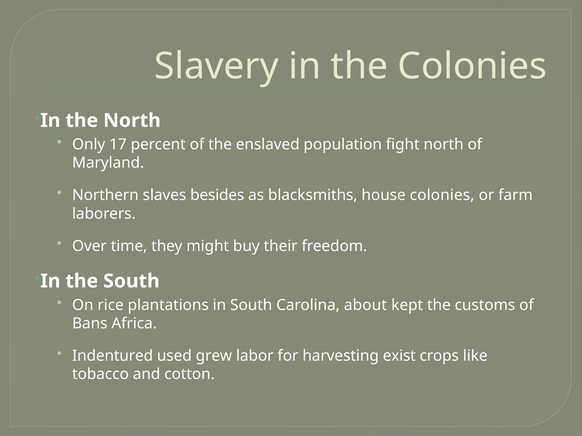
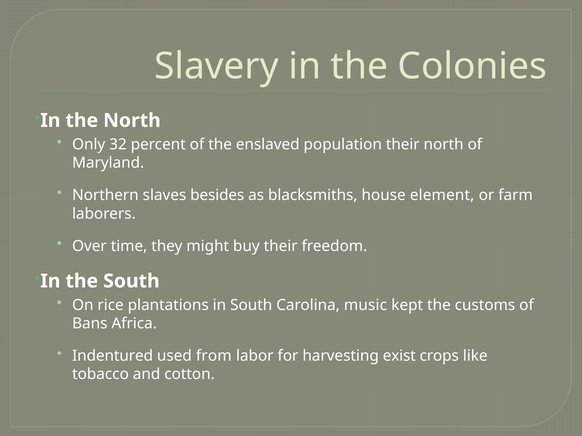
17: 17 -> 32
population fight: fight -> their
house colonies: colonies -> element
about: about -> music
grew: grew -> from
